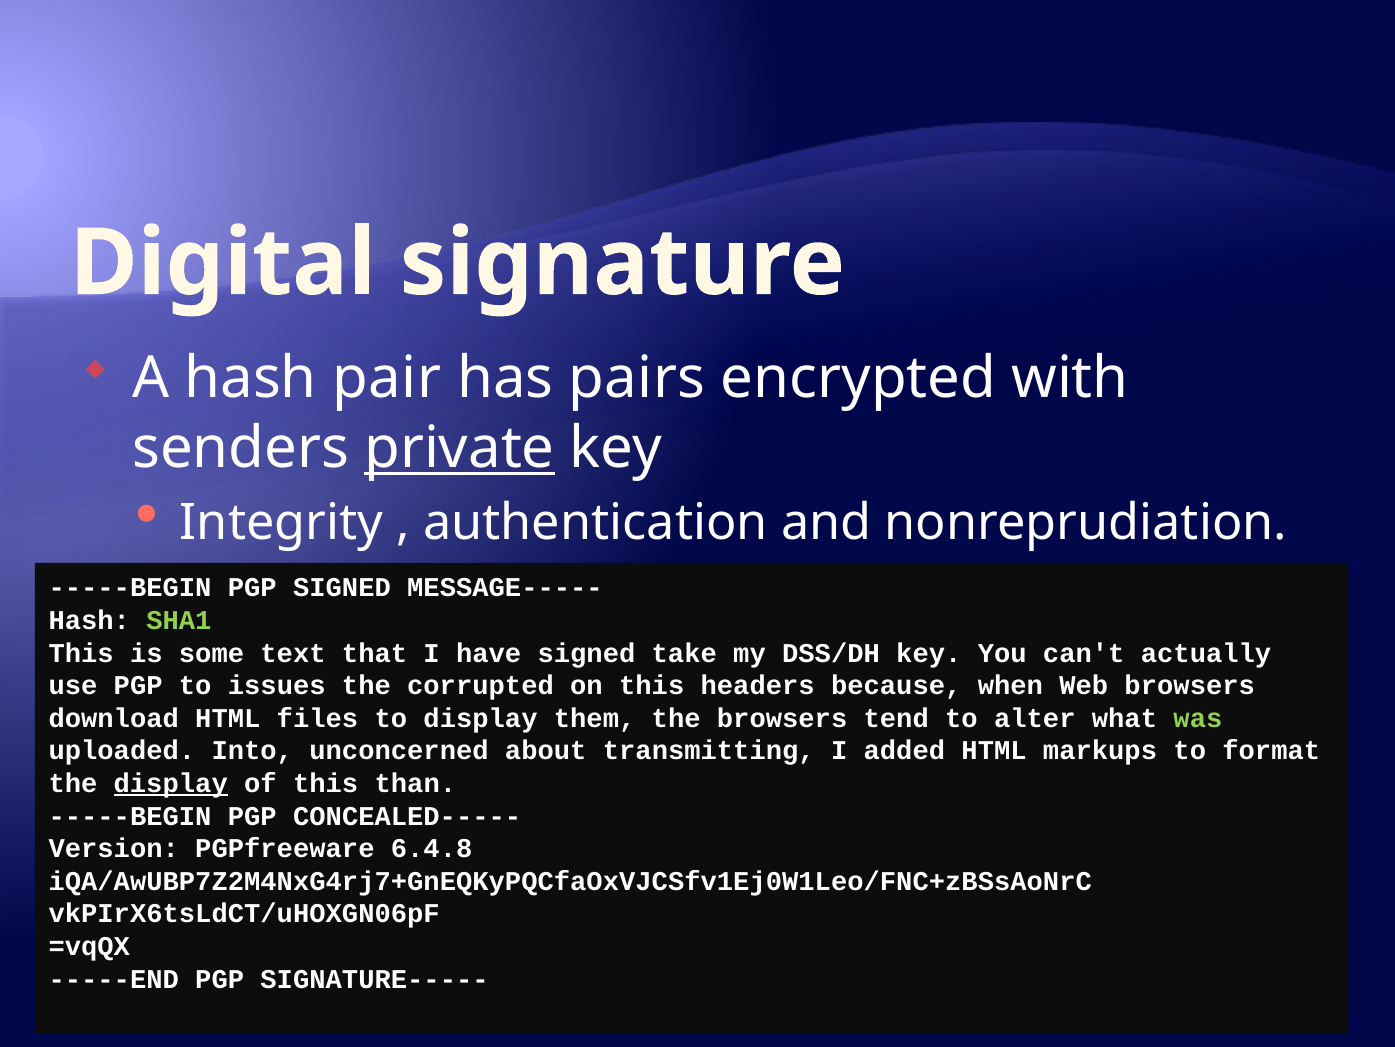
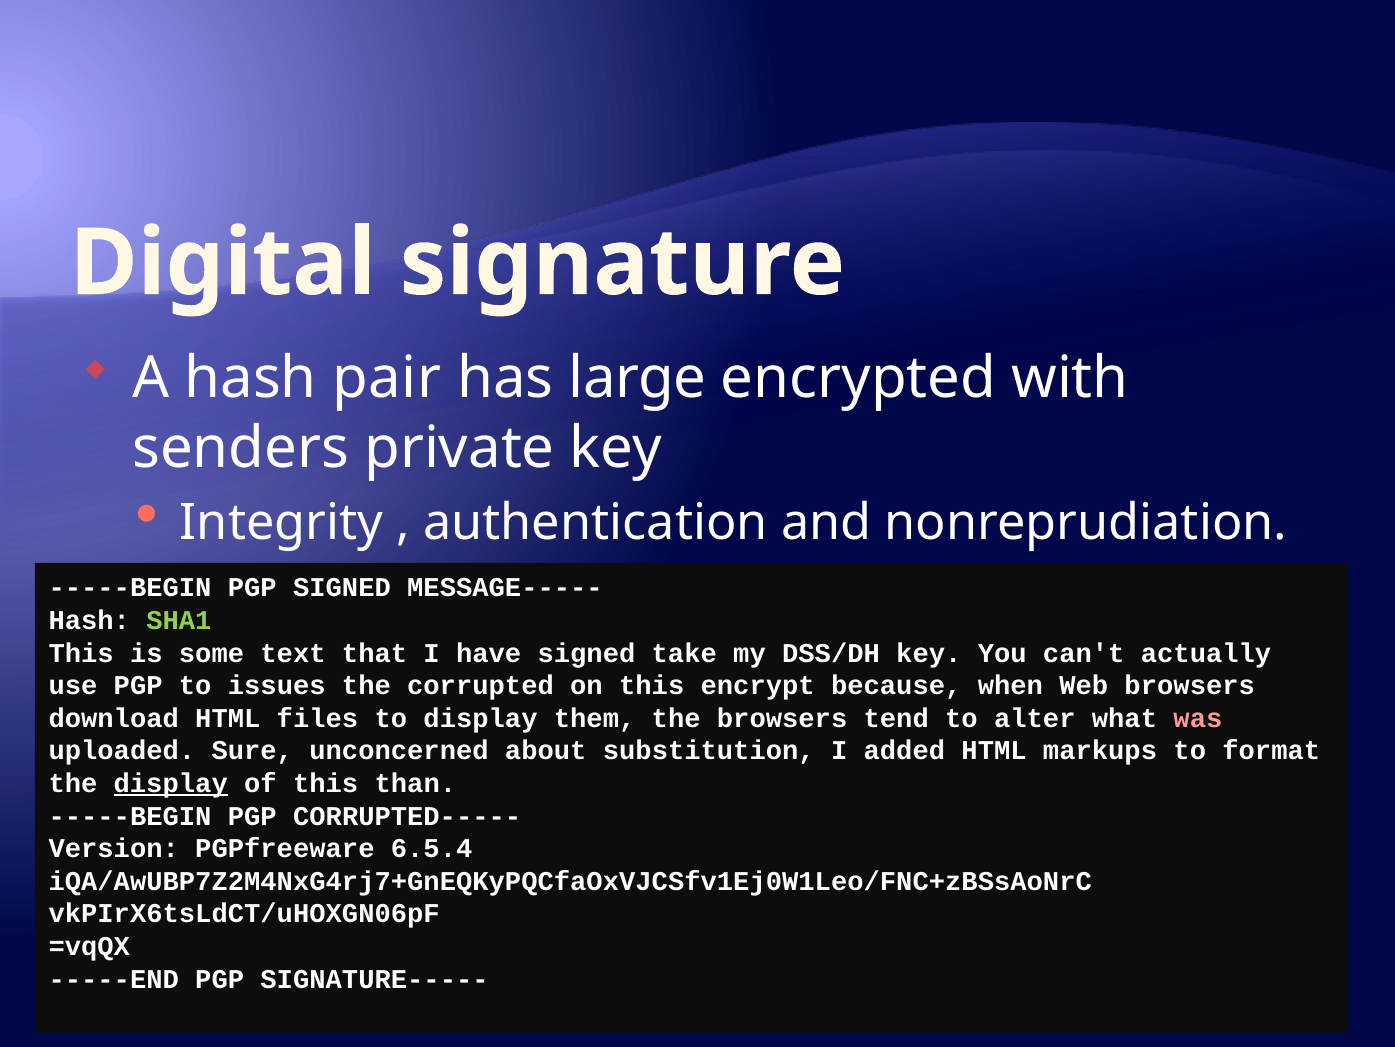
pairs: pairs -> large
private underline: present -> none
headers: headers -> encrypt
was colour: light green -> pink
Into: Into -> Sure
transmitting: transmitting -> substitution
CONCEALED-----: CONCEALED----- -> CORRUPTED-----
6.4.8: 6.4.8 -> 6.5.4
